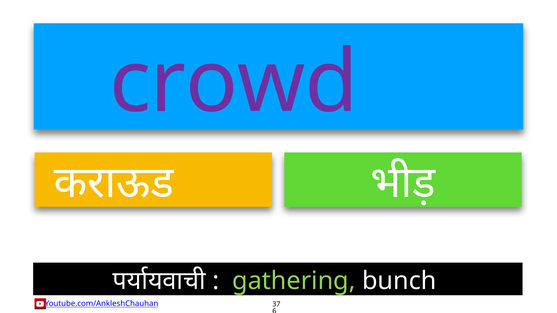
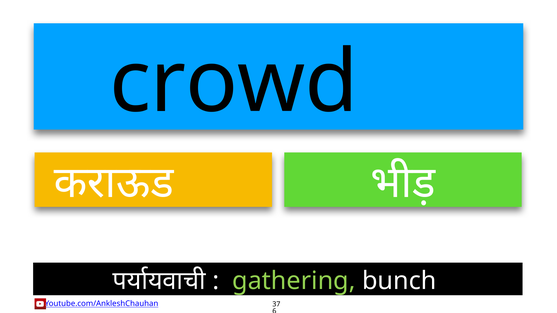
crowd colour: purple -> black
